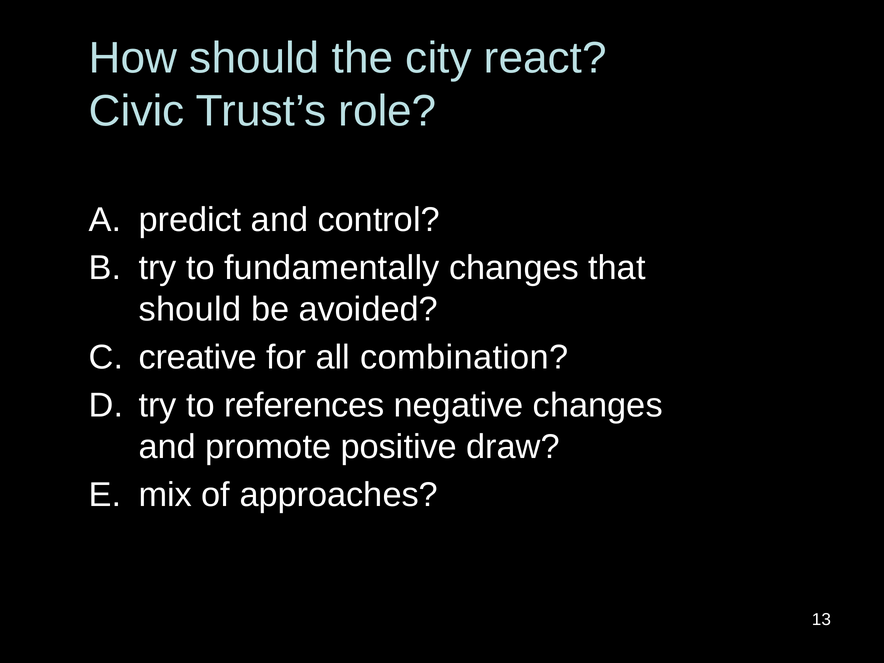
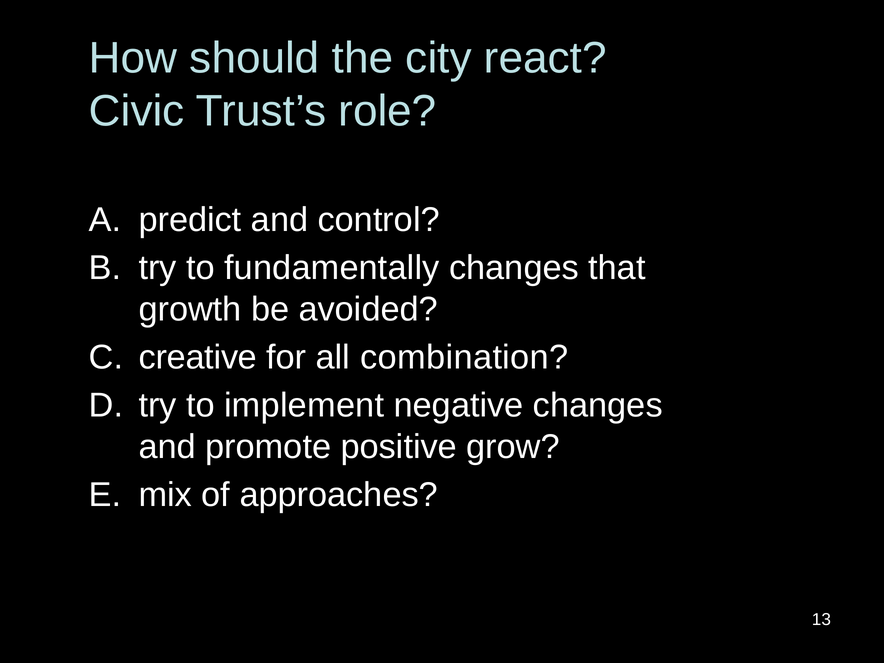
should at (190, 309): should -> growth
references: references -> implement
draw: draw -> grow
